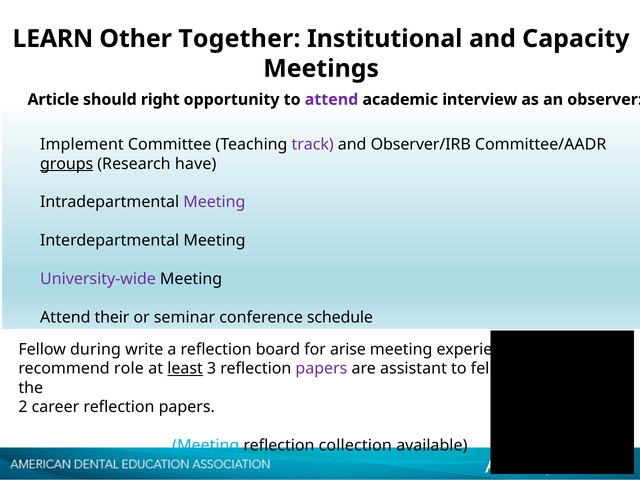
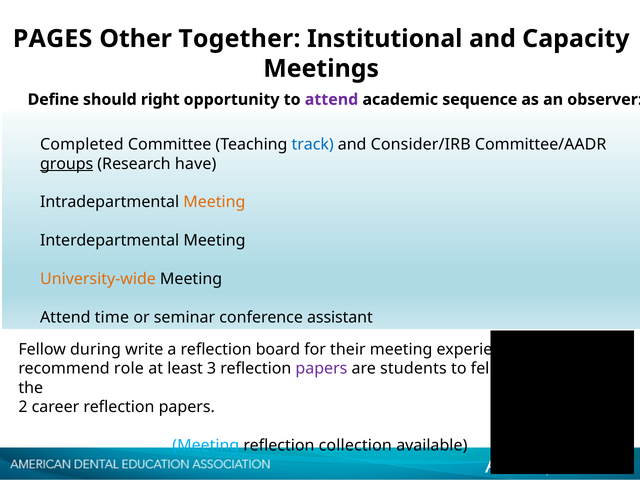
LEARN: LEARN -> PAGES
Article: Article -> Define
interview: interview -> sequence
Implement: Implement -> Completed
track colour: purple -> blue
Observer/IRB: Observer/IRB -> Consider/IRB
Meeting at (214, 202) colour: purple -> orange
University-wide colour: purple -> orange
their: their -> time
schedule: schedule -> assistant
arise: arise -> their
least underline: present -> none
assistant: assistant -> students
